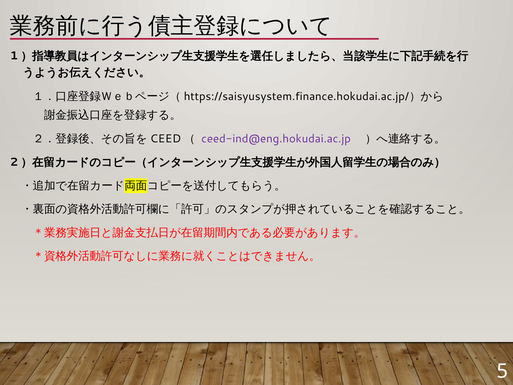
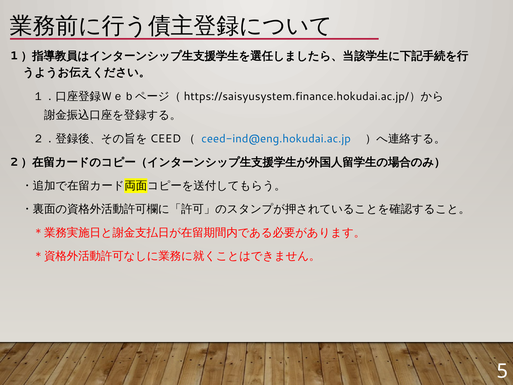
ceed-ind@eng.hokudai.ac.jp colour: purple -> blue
